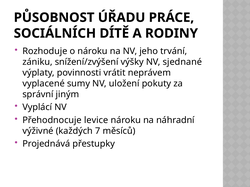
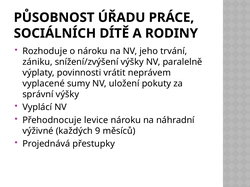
sjednané: sjednané -> paralelně
správní jiným: jiným -> výšky
7: 7 -> 9
